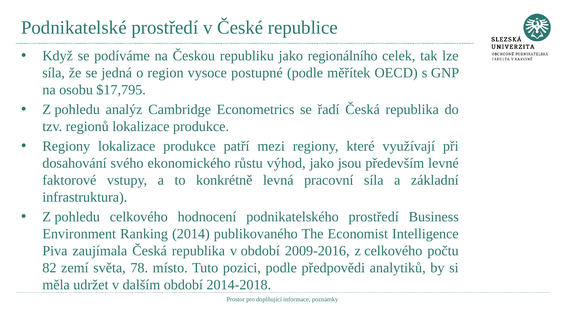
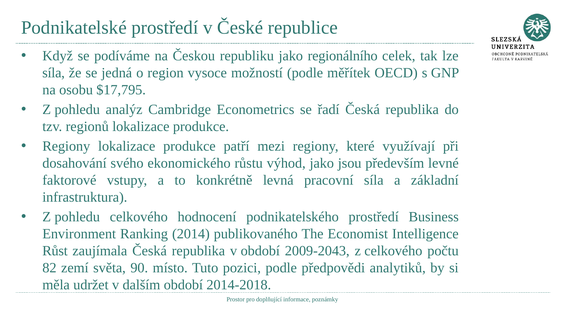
postupné: postupné -> možností
Piva: Piva -> Růst
2009-2016: 2009-2016 -> 2009-2043
78: 78 -> 90
